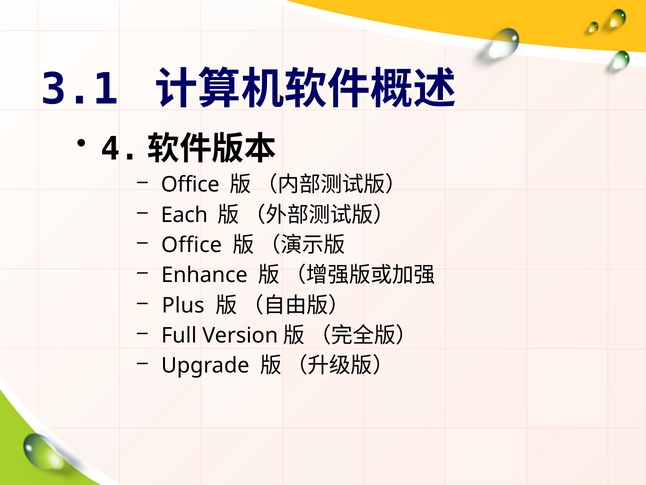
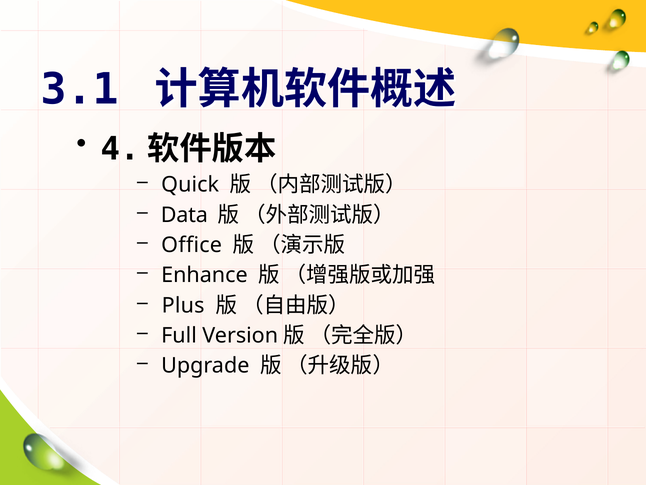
Office at (190, 185): Office -> Quick
Each: Each -> Data
